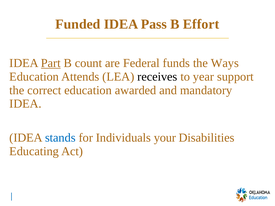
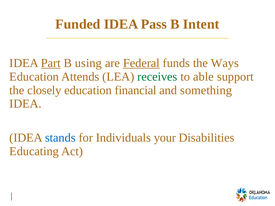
Effort: Effort -> Intent
count: count -> using
Federal underline: none -> present
receives colour: black -> green
year: year -> able
correct: correct -> closely
awarded: awarded -> financial
mandatory: mandatory -> something
